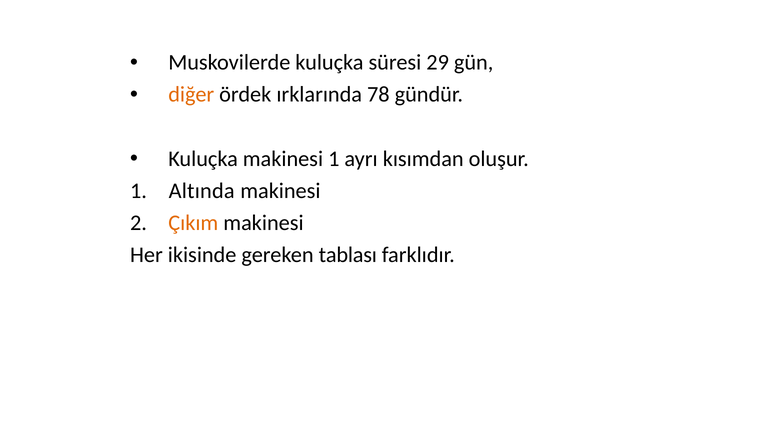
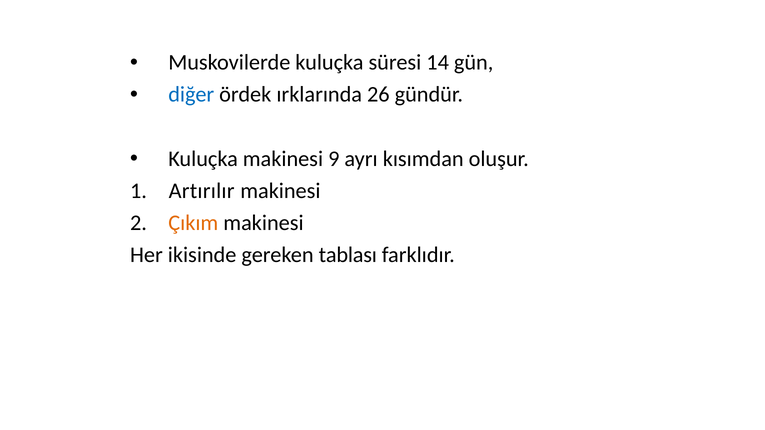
29: 29 -> 14
diğer colour: orange -> blue
78: 78 -> 26
makinesi 1: 1 -> 9
Altında: Altında -> Artırılır
